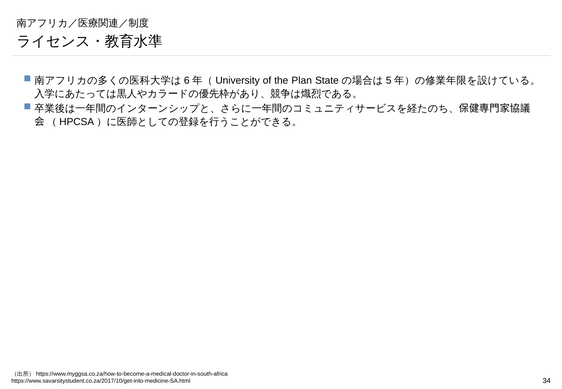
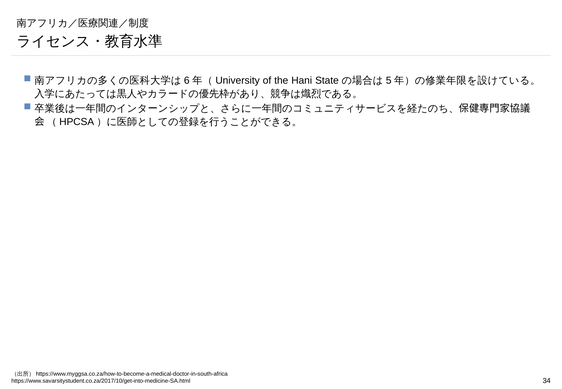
Plan: Plan -> Hani
